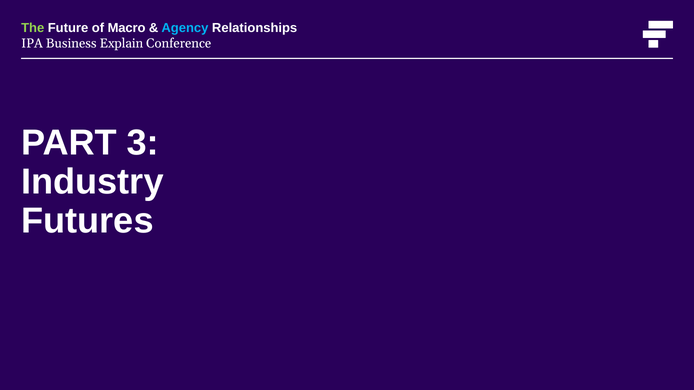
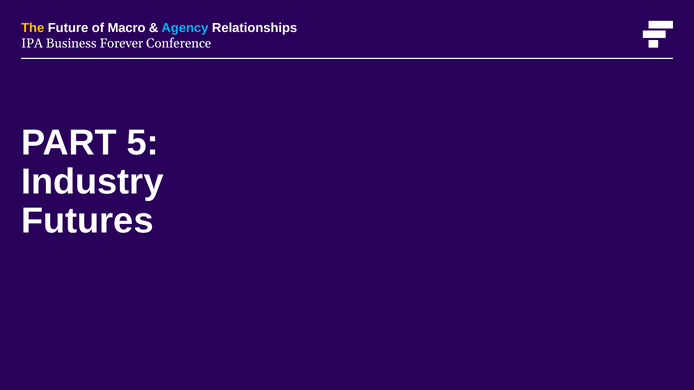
The colour: light green -> yellow
Explain: Explain -> Forever
3: 3 -> 5
